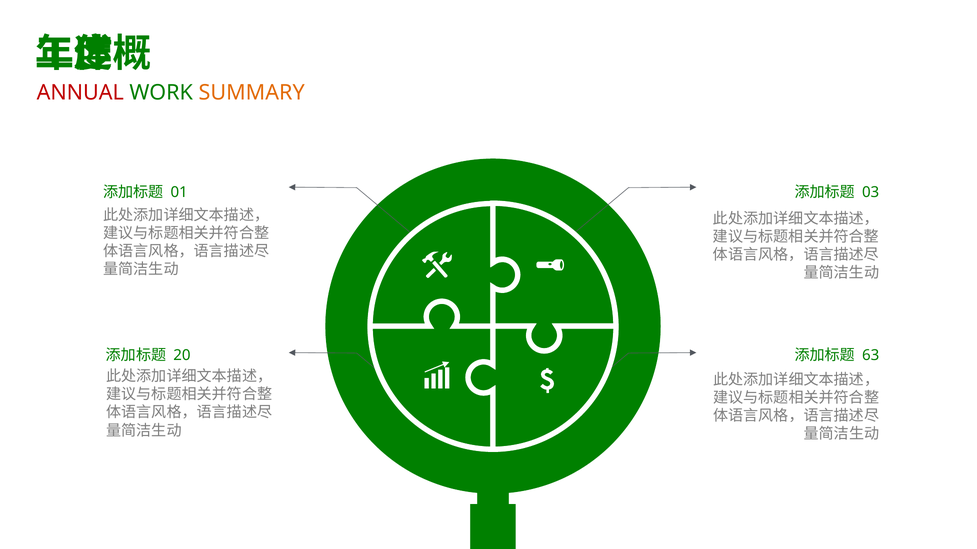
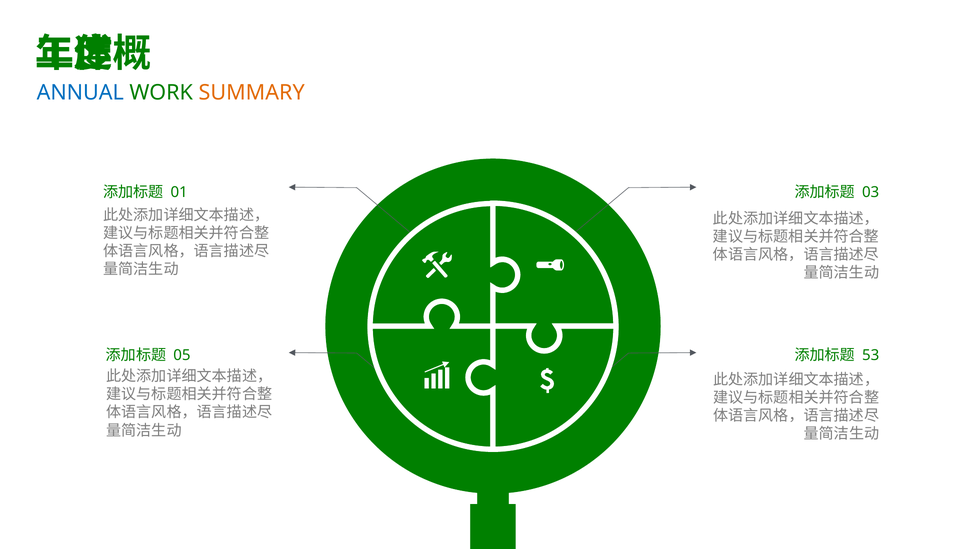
ANNUAL colour: red -> blue
20: 20 -> 05
63: 63 -> 53
